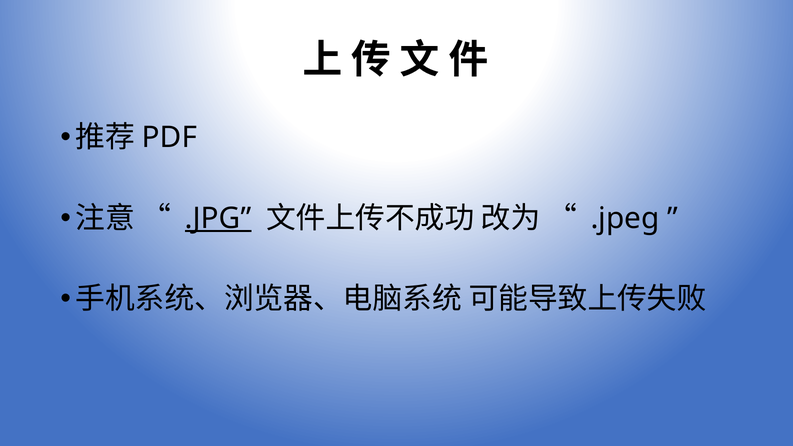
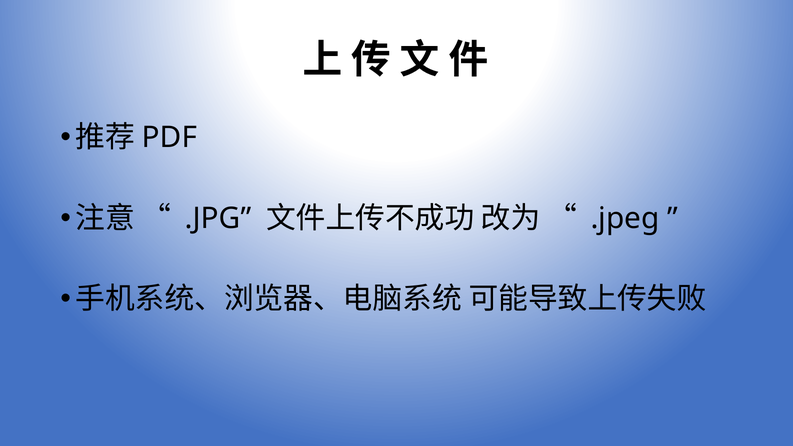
.JPG underline: present -> none
